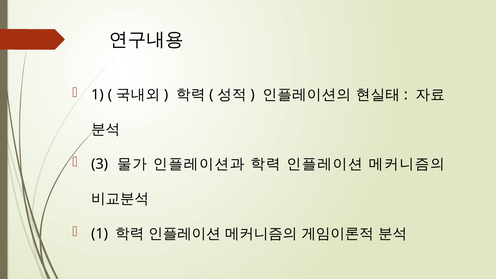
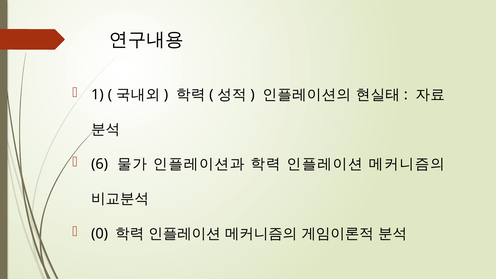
3: 3 -> 6
1 at (100, 234): 1 -> 0
